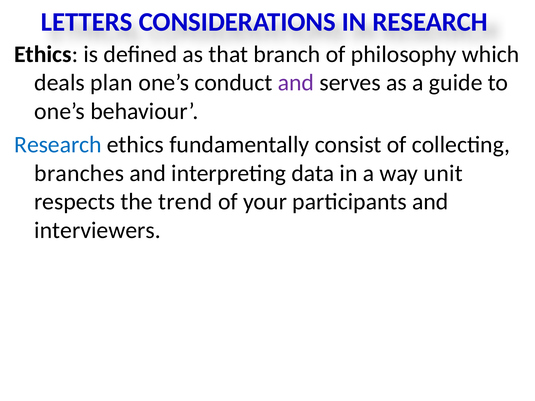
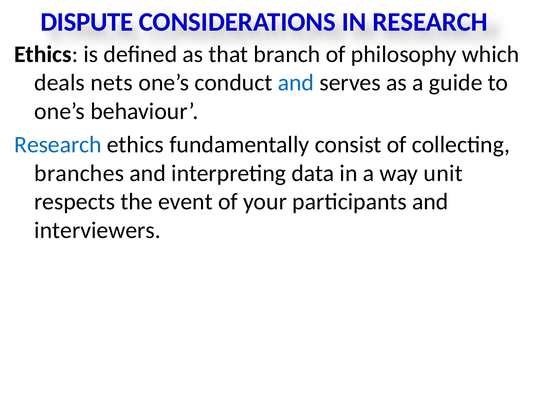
LETTERS: LETTERS -> DISPUTE
plan: plan -> nets
and at (296, 83) colour: purple -> blue
trend: trend -> event
